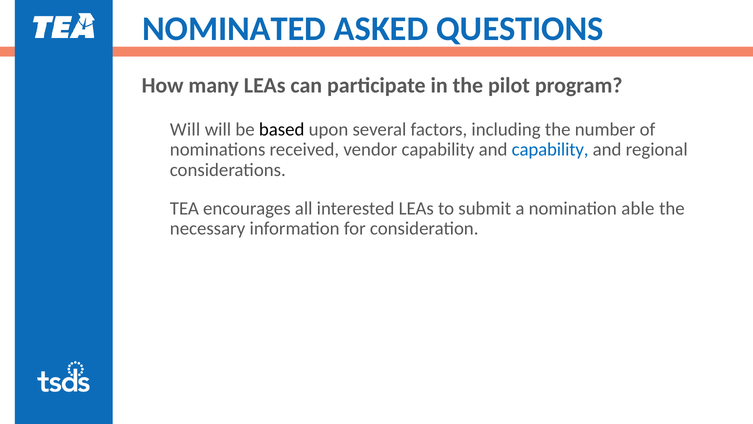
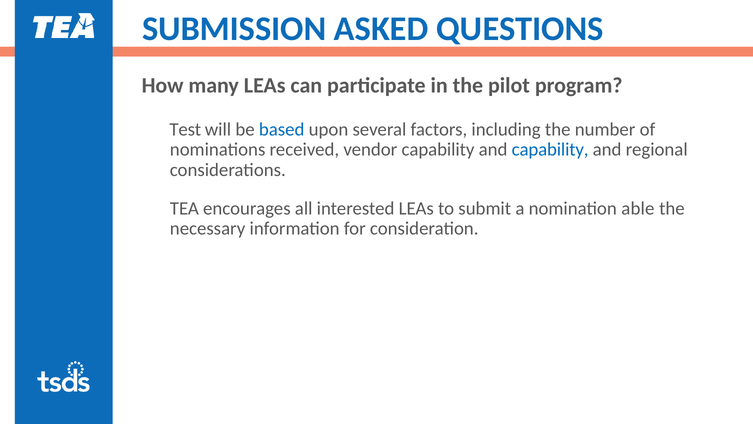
NOMINATED: NOMINATED -> SUBMISSION
Will at (185, 129): Will -> Test
based colour: black -> blue
